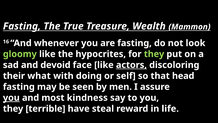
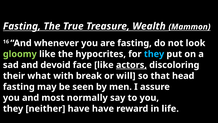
they at (154, 54) colour: light green -> light blue
doing: doing -> break
self: self -> will
you at (11, 97) underline: present -> none
kindness: kindness -> normally
terrible: terrible -> neither
have steal: steal -> have
